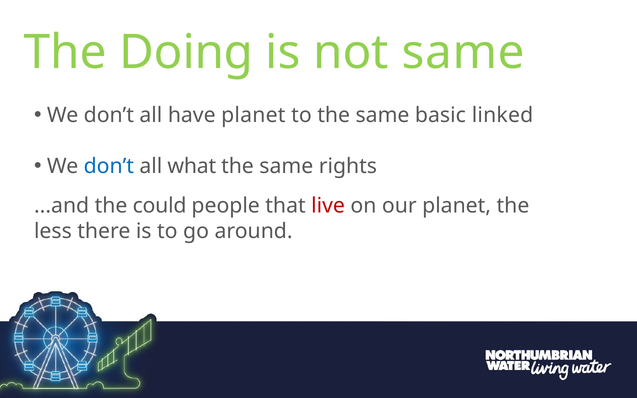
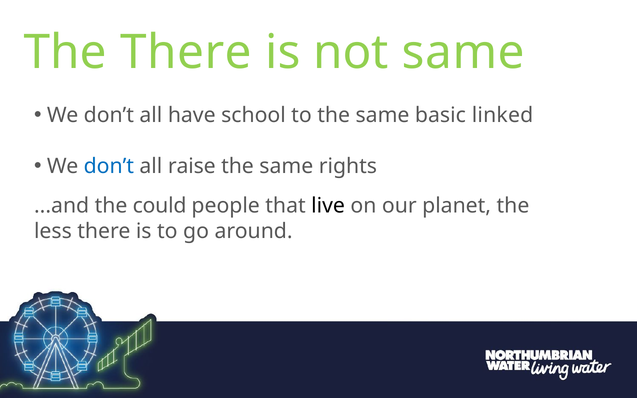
The Doing: Doing -> There
have planet: planet -> school
what: what -> raise
live colour: red -> black
